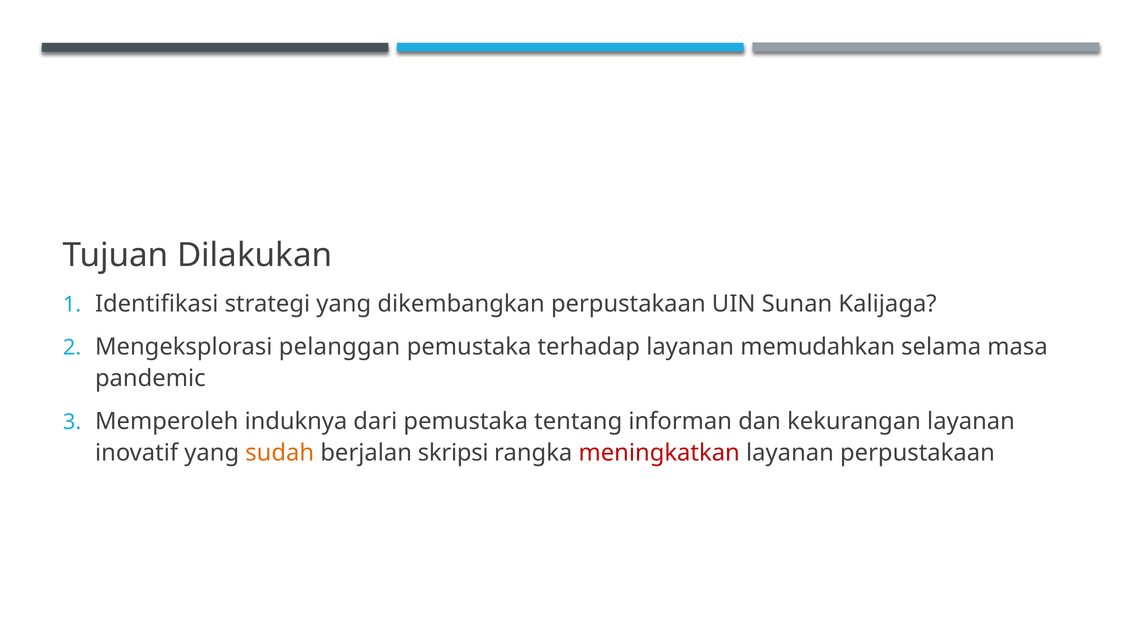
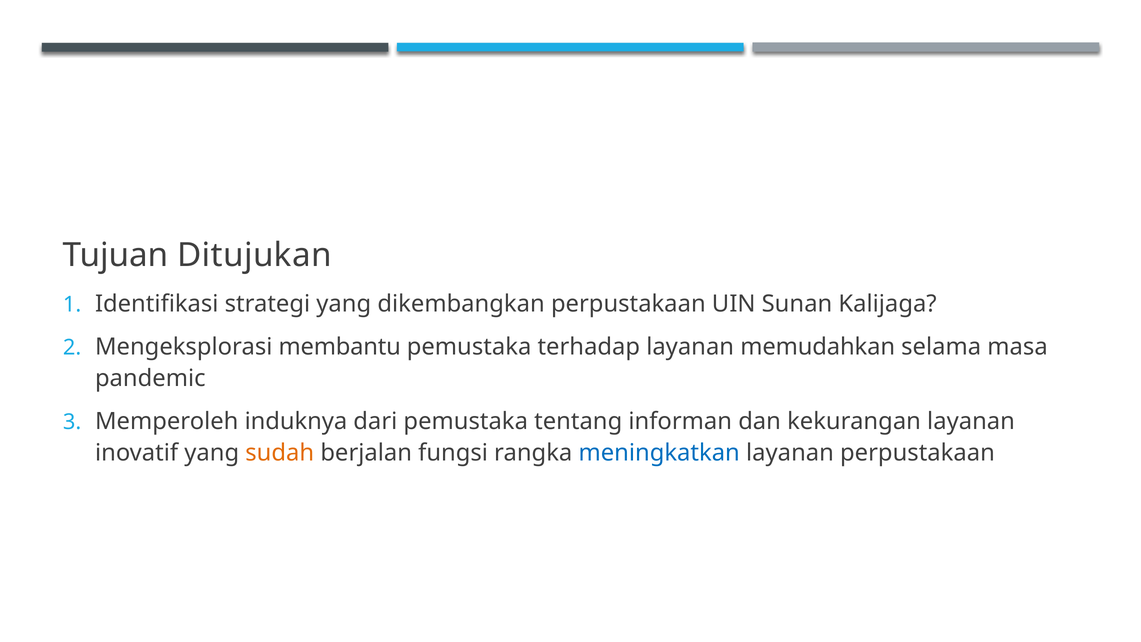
Dilakukan: Dilakukan -> Ditujukan
pelanggan: pelanggan -> membantu
skripsi: skripsi -> fungsi
meningkatkan colour: red -> blue
